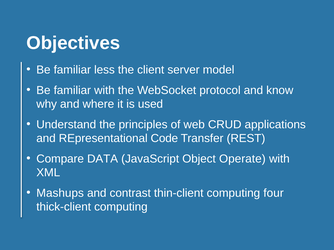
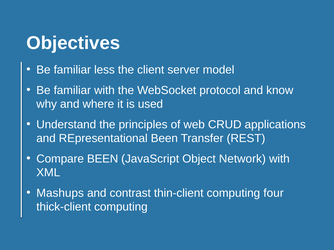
REpresentational Code: Code -> Been
Compare DATA: DATA -> BEEN
Operate: Operate -> Network
